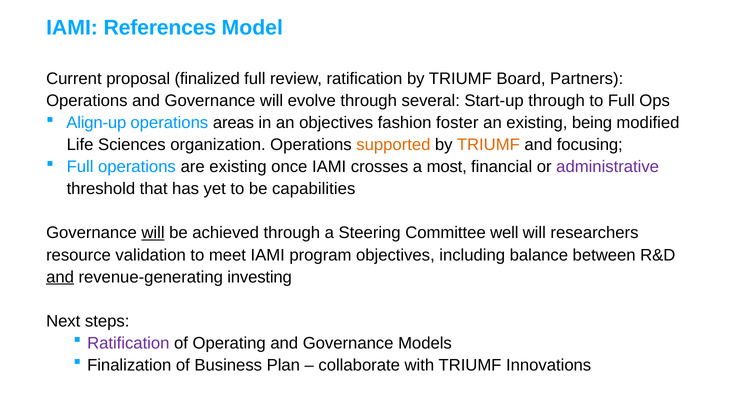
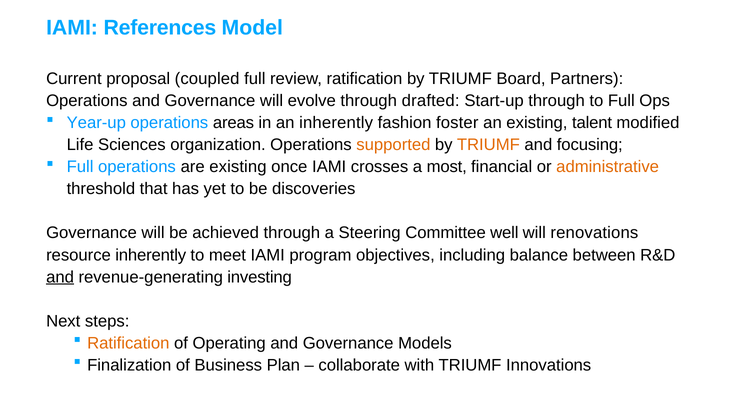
finalized: finalized -> coupled
several: several -> drafted
Align-up: Align-up -> Year-up
an objectives: objectives -> inherently
being: being -> talent
administrative colour: purple -> orange
capabilities: capabilities -> discoveries
will at (153, 233) underline: present -> none
researchers: researchers -> renovations
resource validation: validation -> inherently
Ratification at (128, 343) colour: purple -> orange
